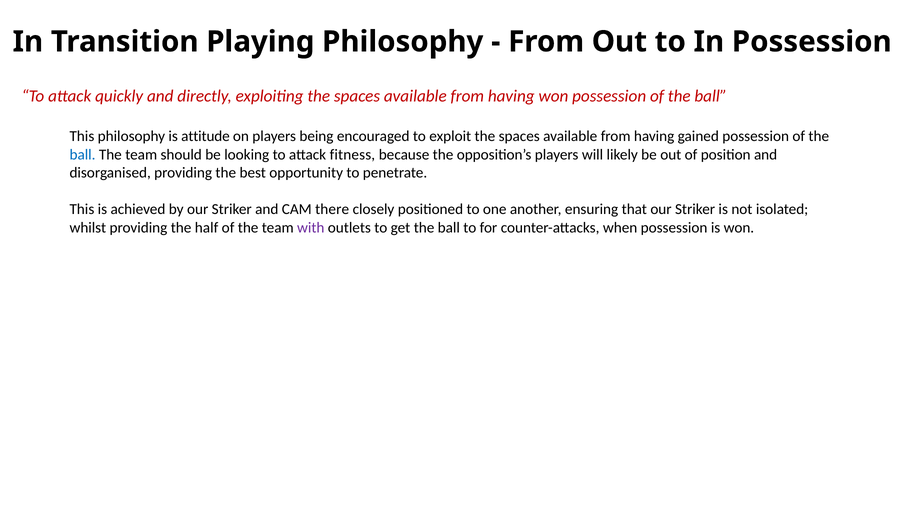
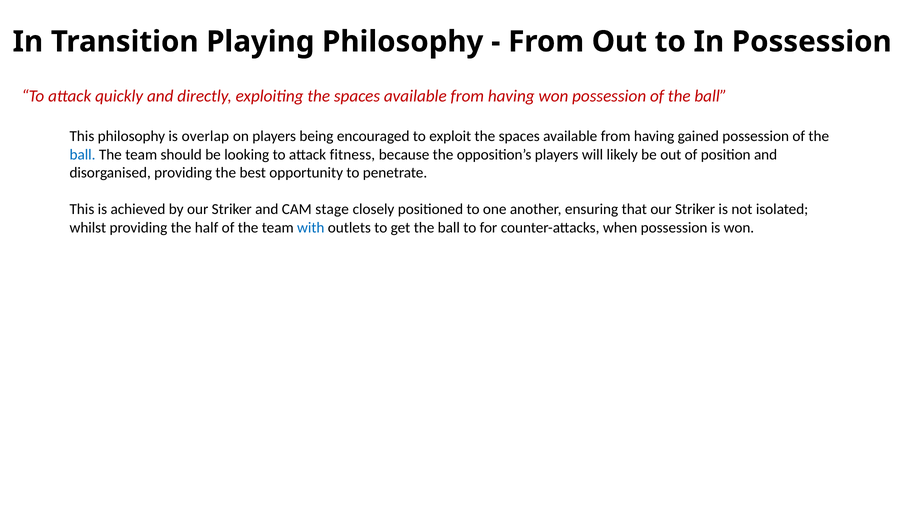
attitude: attitude -> overlap
there: there -> stage
with colour: purple -> blue
